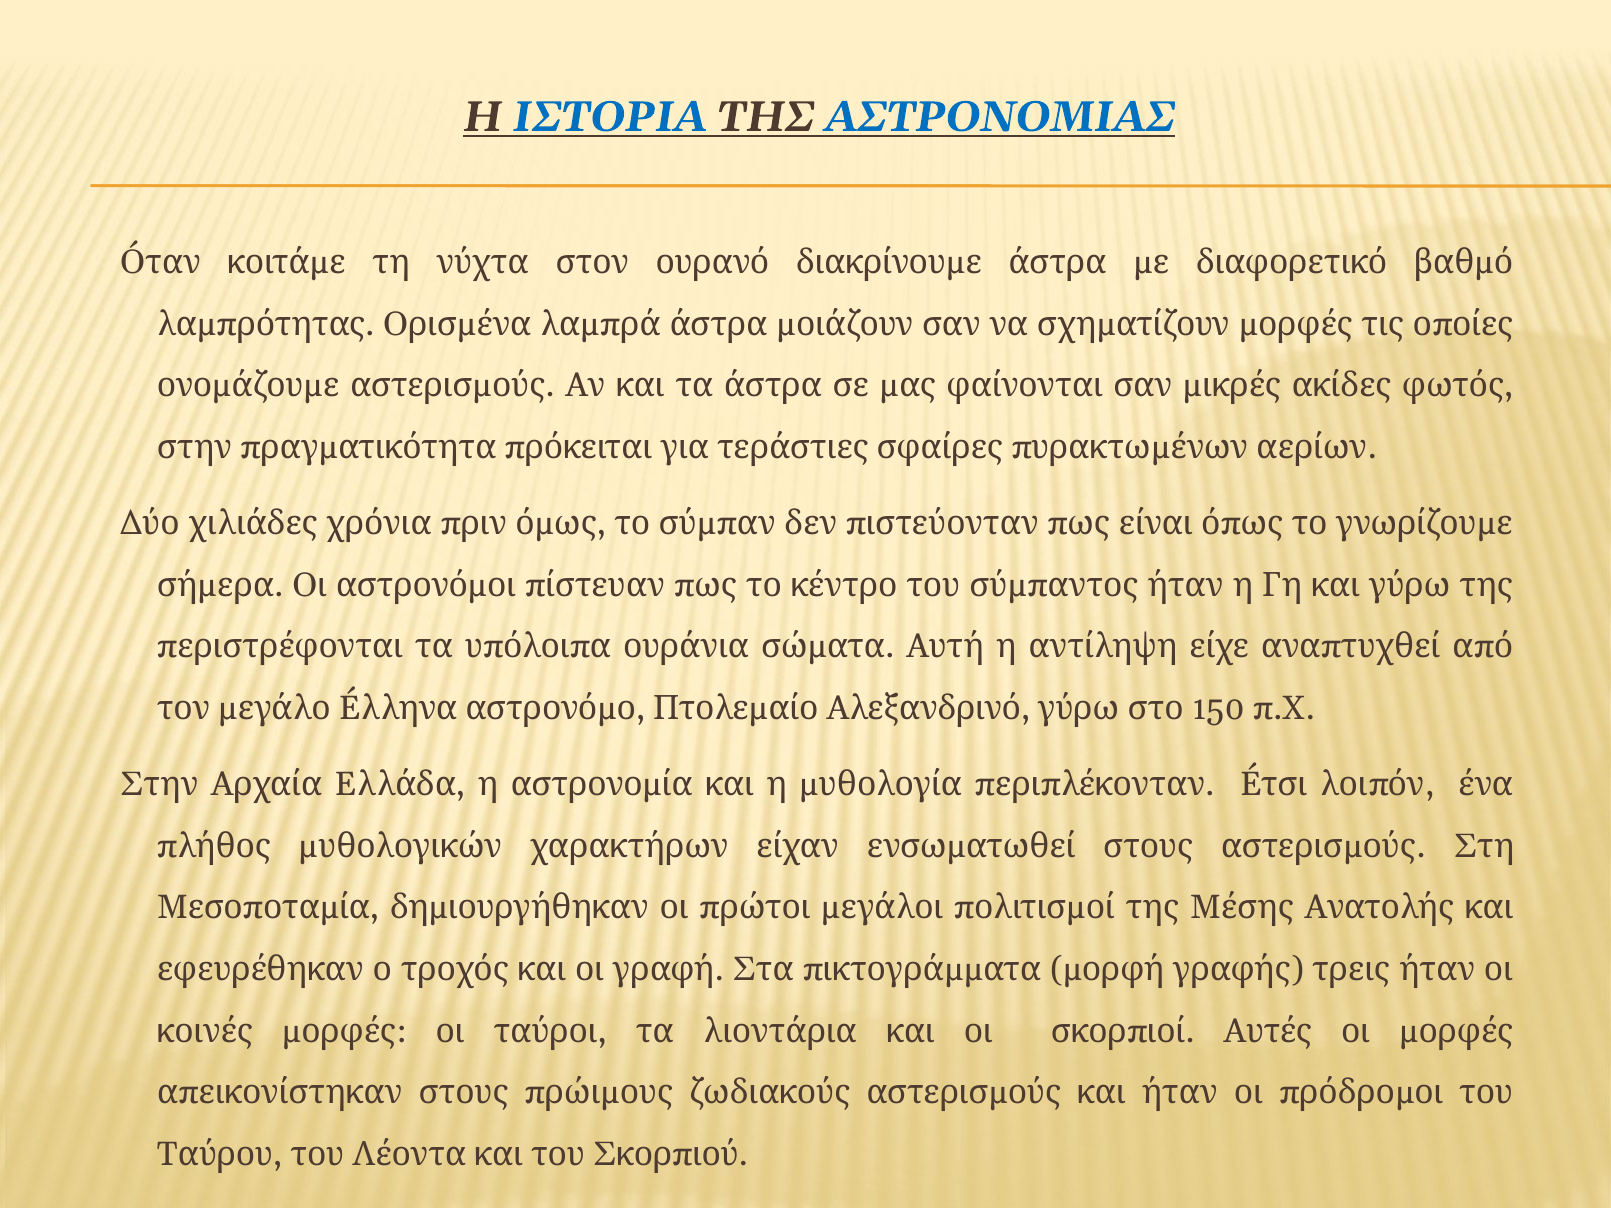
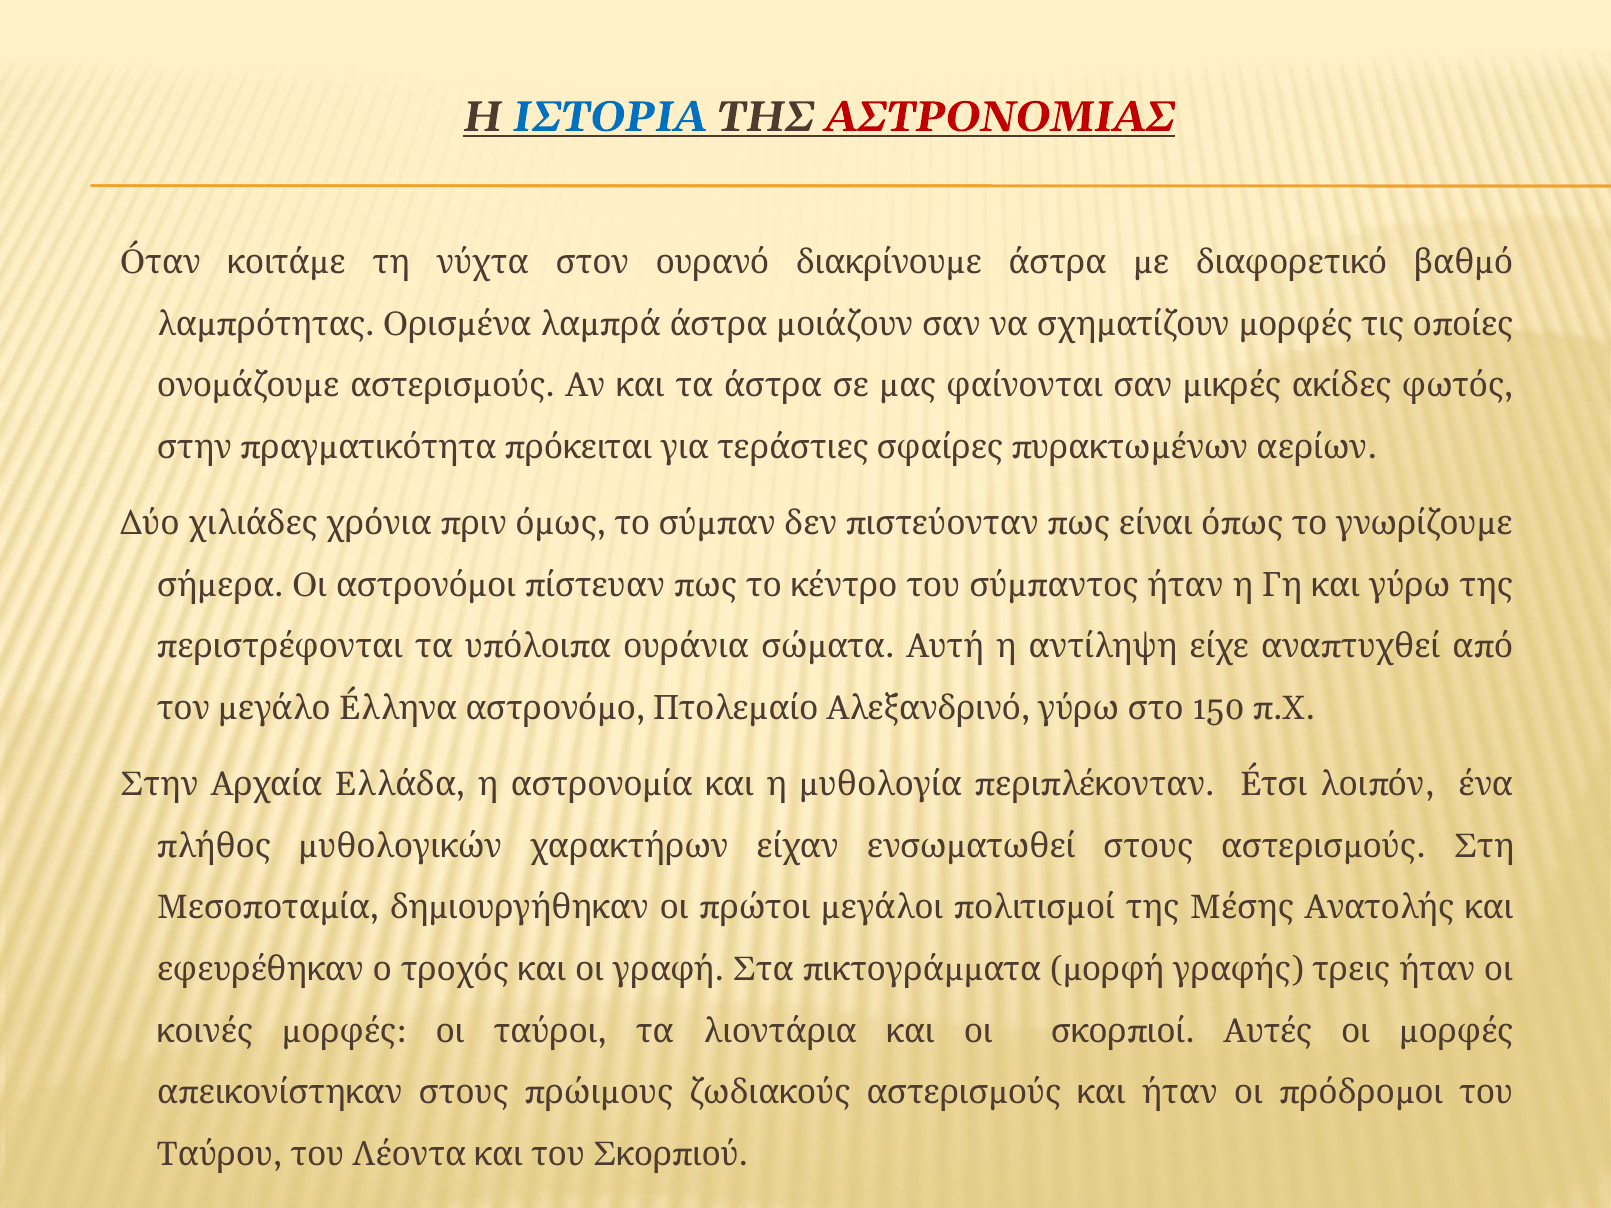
ΑΣΤΡΟΝΟΜΙΑΣ colour: blue -> red
